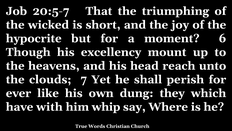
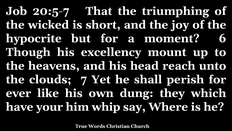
with: with -> your
